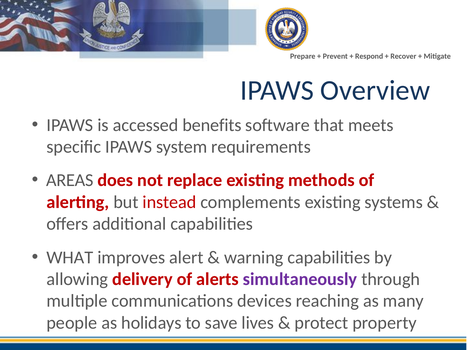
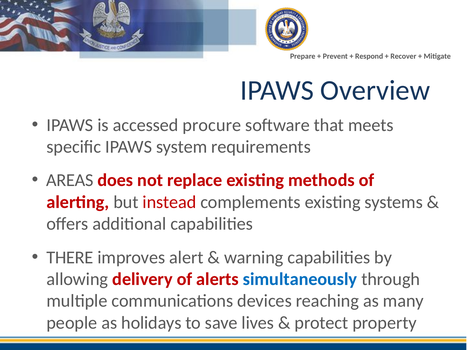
benefits: benefits -> procure
WHAT: WHAT -> THERE
simultaneously colour: purple -> blue
